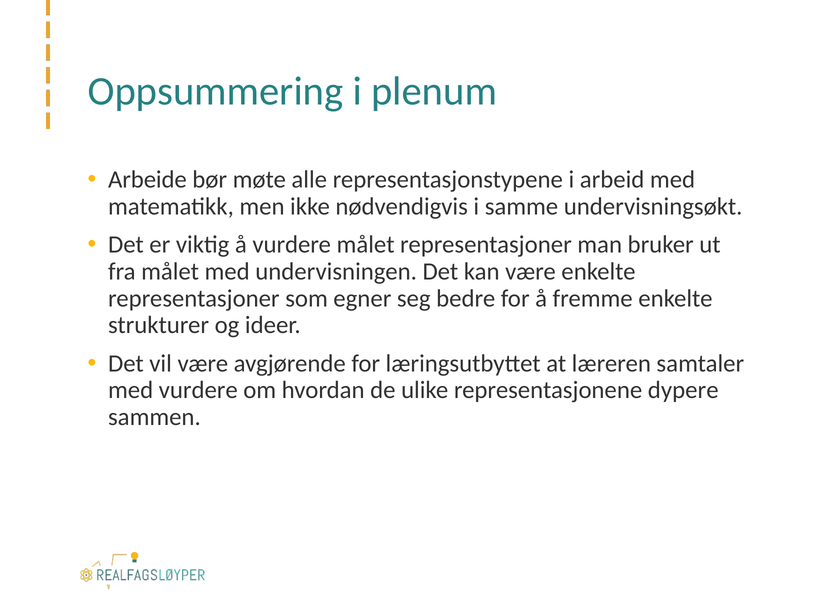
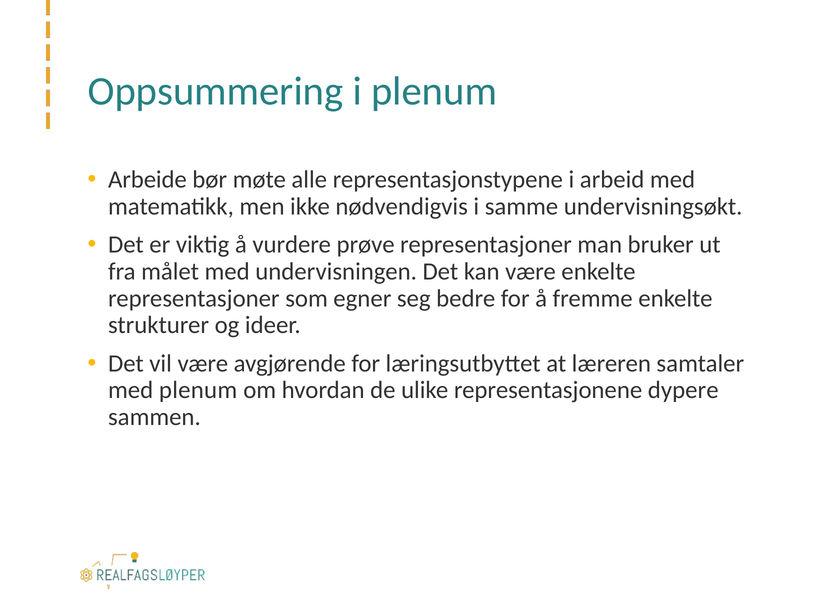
vurdere målet: målet -> prøve
med vurdere: vurdere -> plenum
